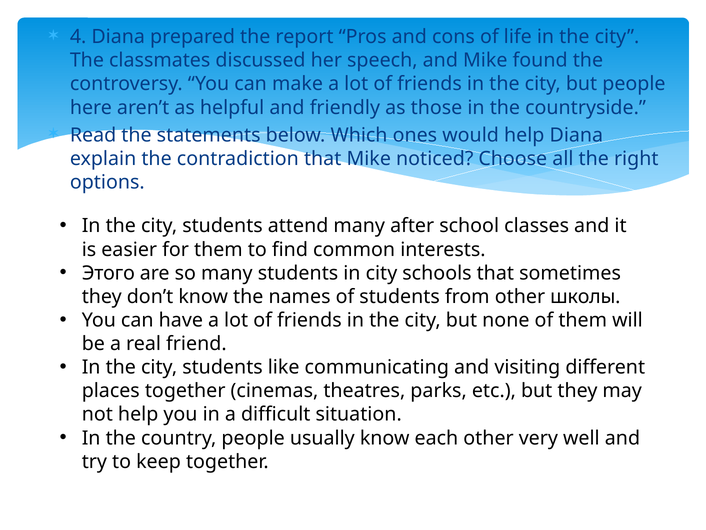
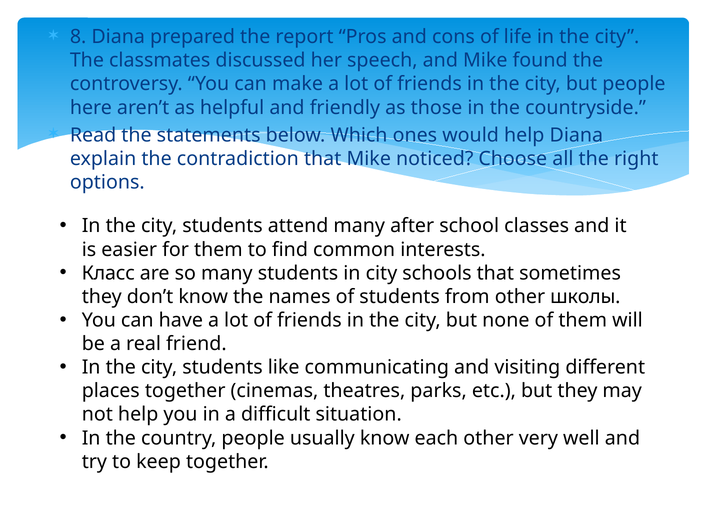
4: 4 -> 8
Этого: Этого -> Класс
